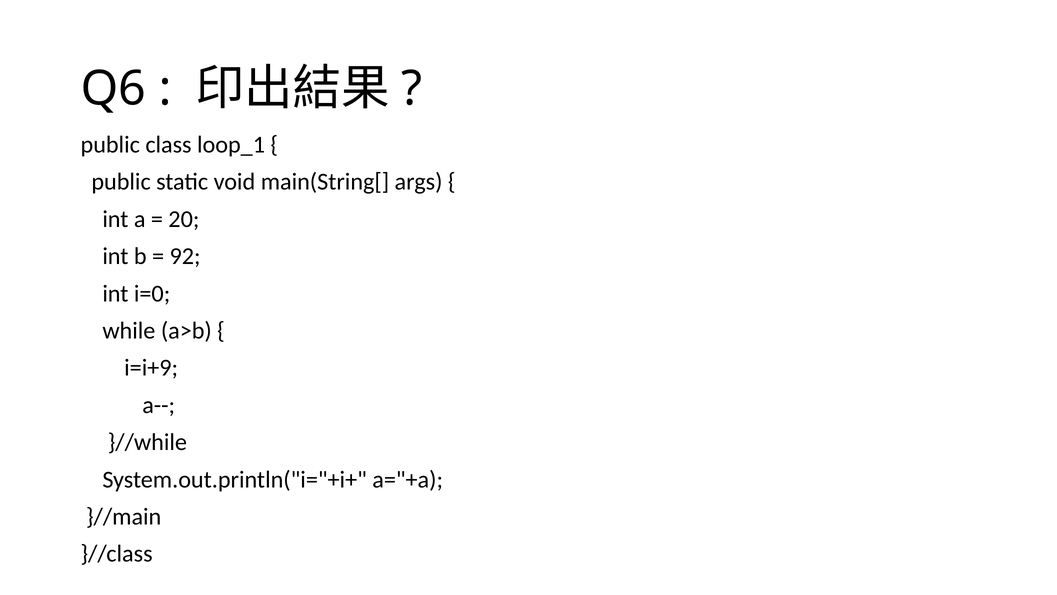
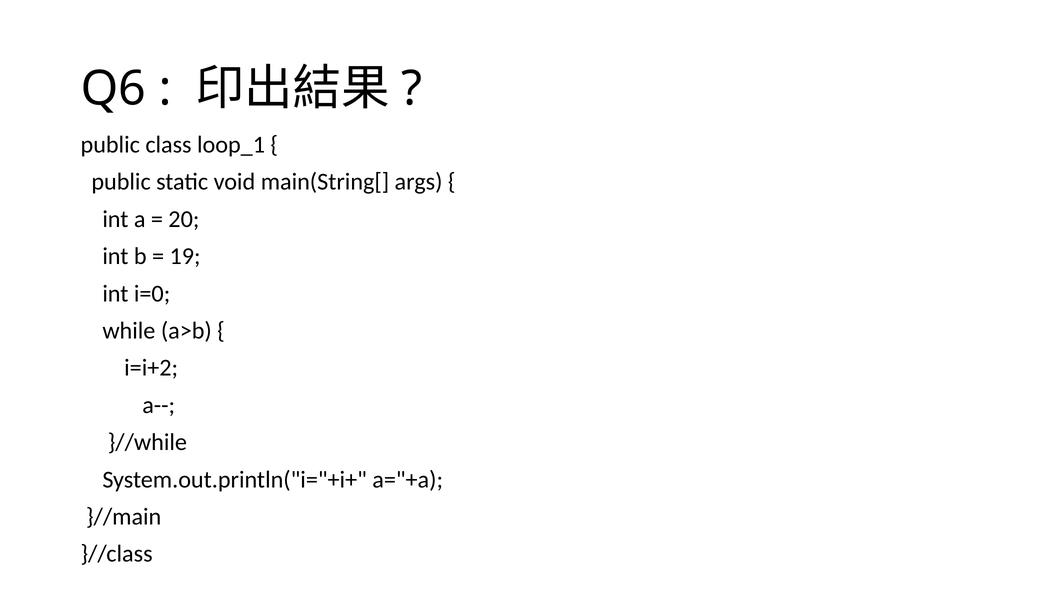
92: 92 -> 19
i=i+9: i=i+9 -> i=i+2
